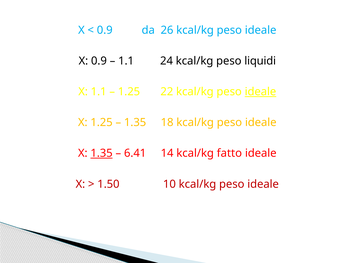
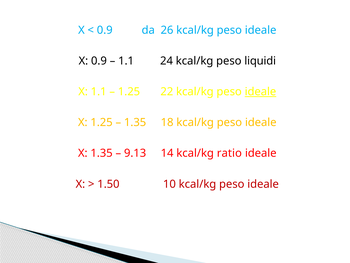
1.35 at (102, 153) underline: present -> none
6.41: 6.41 -> 9.13
fatto: fatto -> ratio
